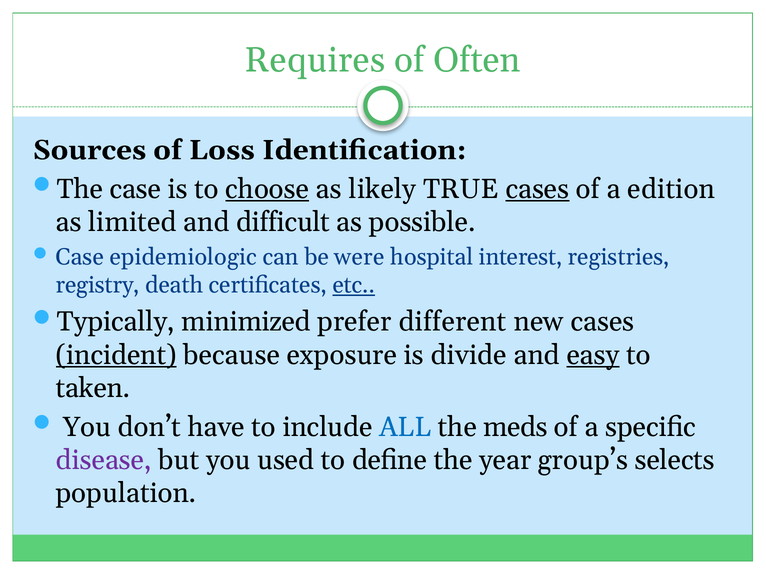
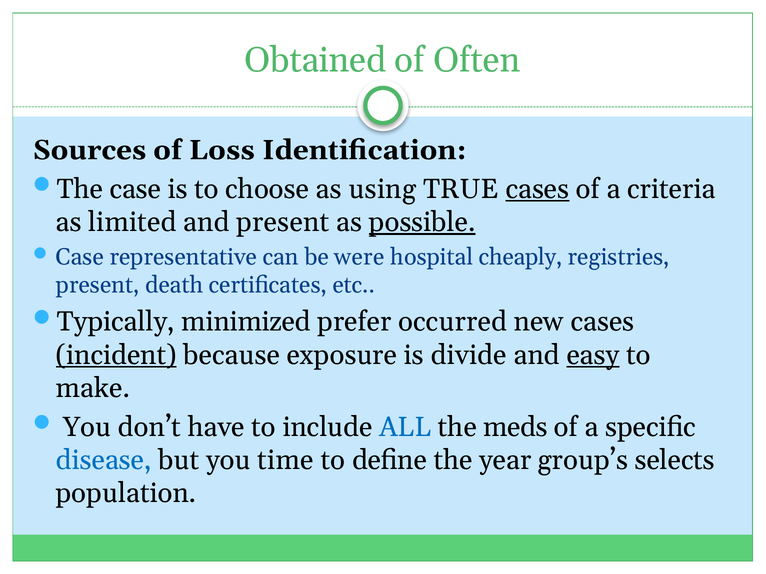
Requires: Requires -> Obtained
choose underline: present -> none
likely: likely -> using
edition: edition -> criteria
and difficult: difficult -> present
possible underline: none -> present
epidemiologic: epidemiologic -> representative
interest: interest -> cheaply
registry at (98, 285): registry -> present
etc underline: present -> none
different: different -> occurred
taken: taken -> make
disease colour: purple -> blue
used: used -> time
